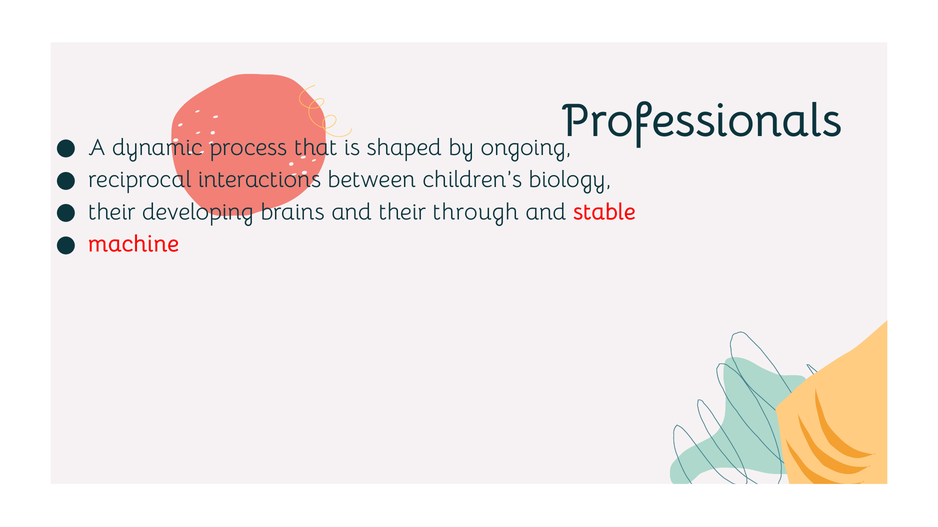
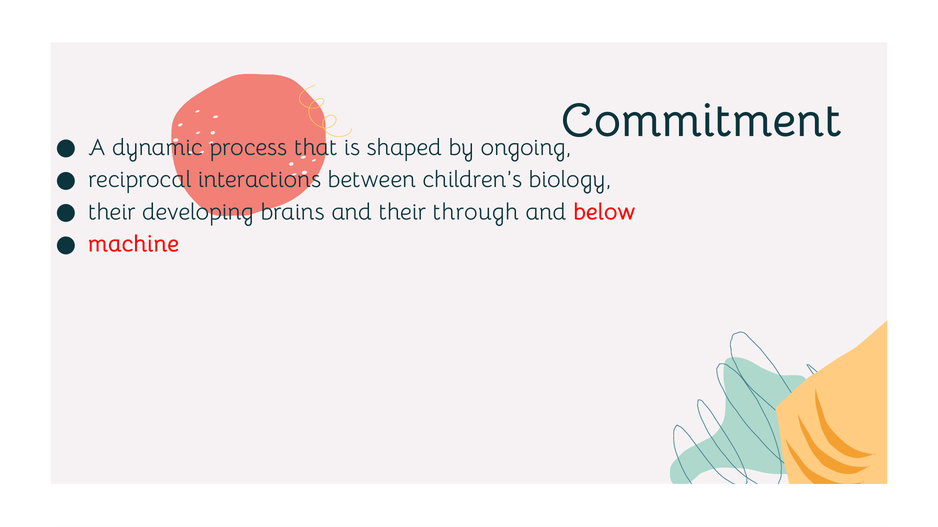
Professionals: Professionals -> Commitment
stable: stable -> below
